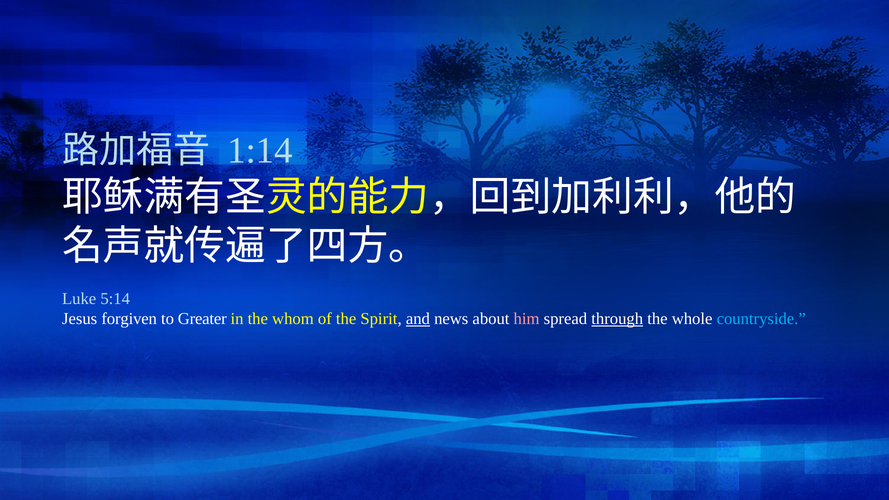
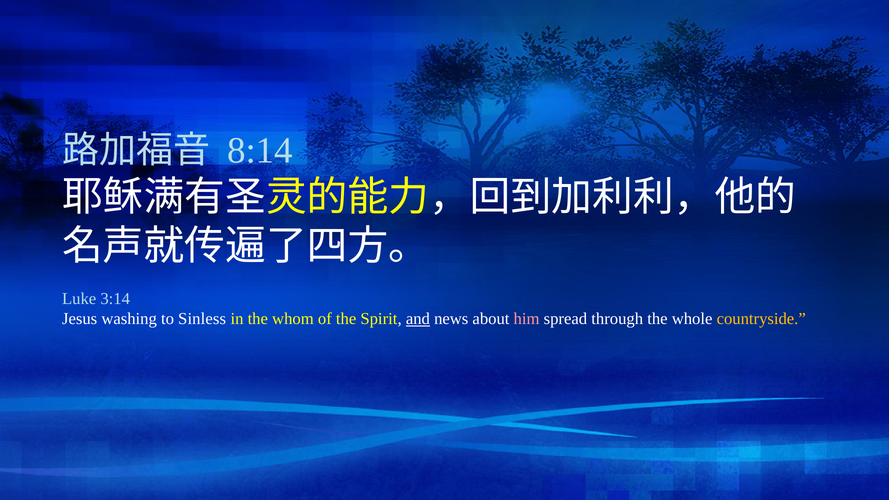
1:14: 1:14 -> 8:14
5:14: 5:14 -> 3:14
forgiven: forgiven -> washing
Greater: Greater -> Sinless
through underline: present -> none
countryside colour: light blue -> yellow
